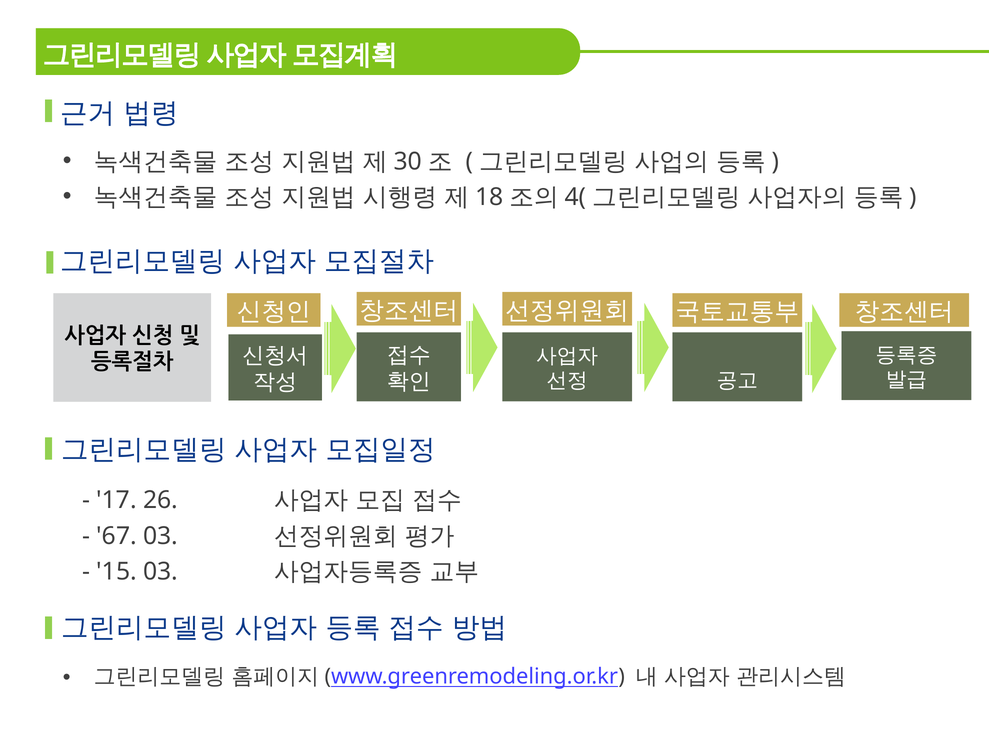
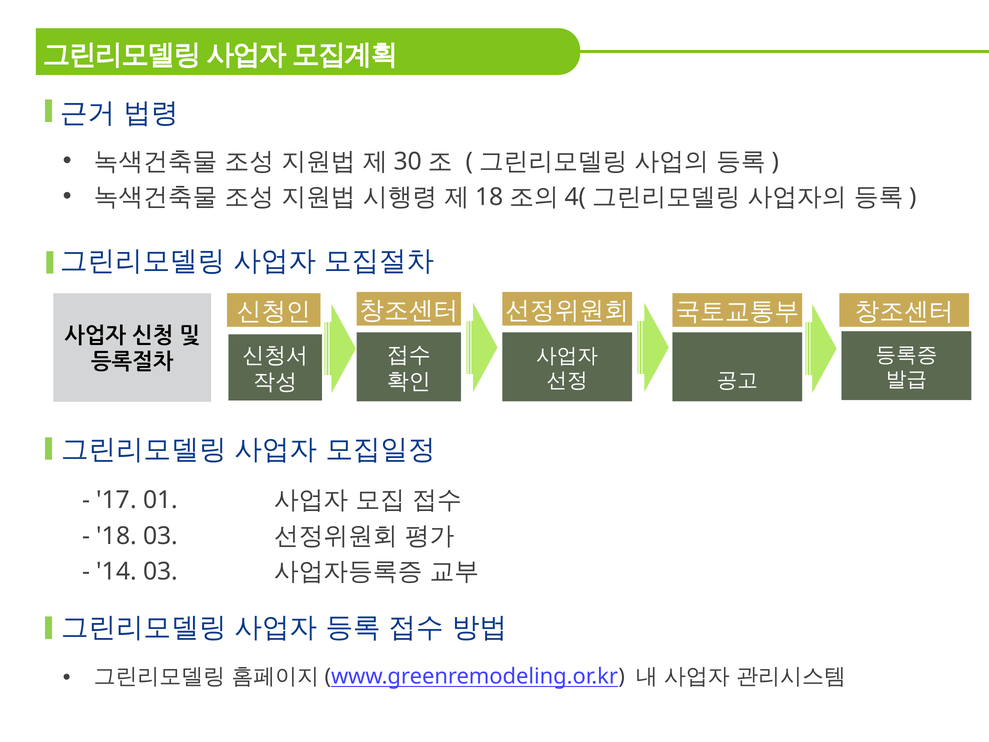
26: 26 -> 01
67: 67 -> 18
15: 15 -> 14
